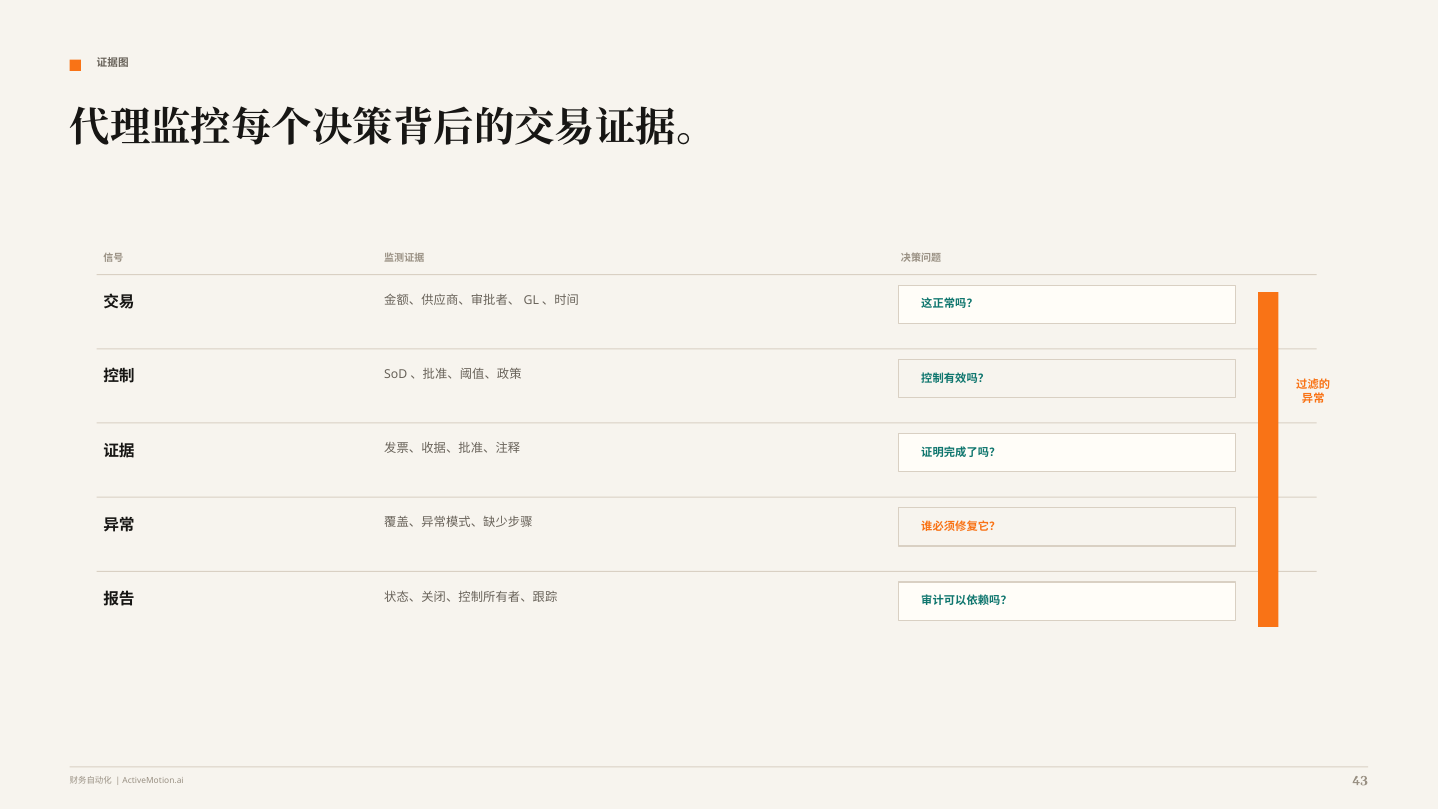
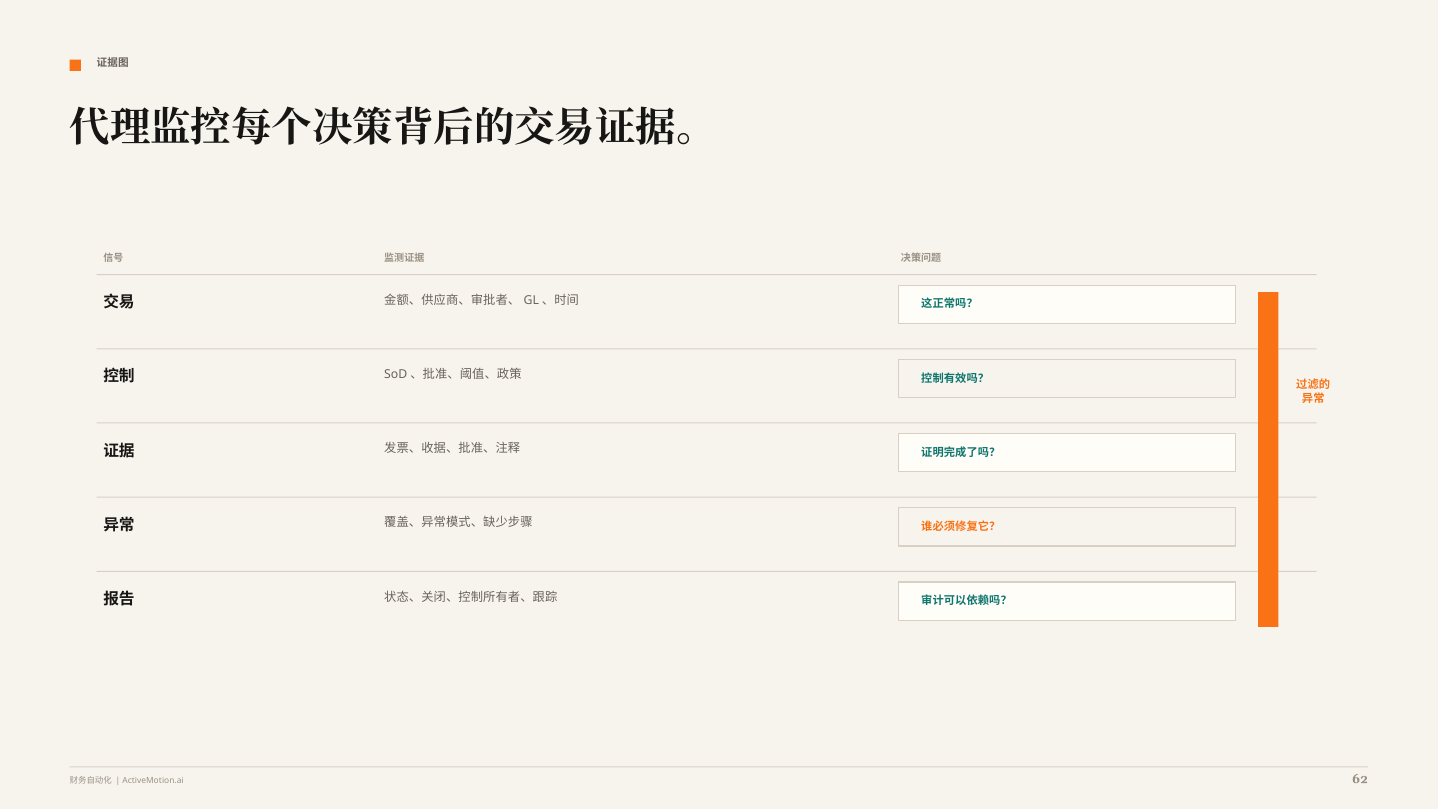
43: 43 -> 62
